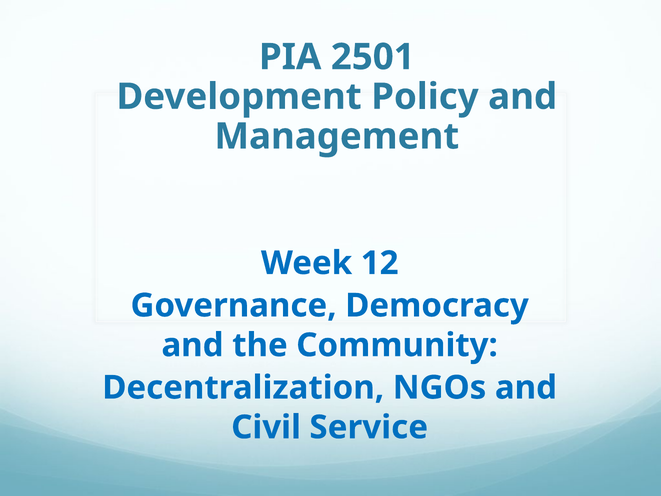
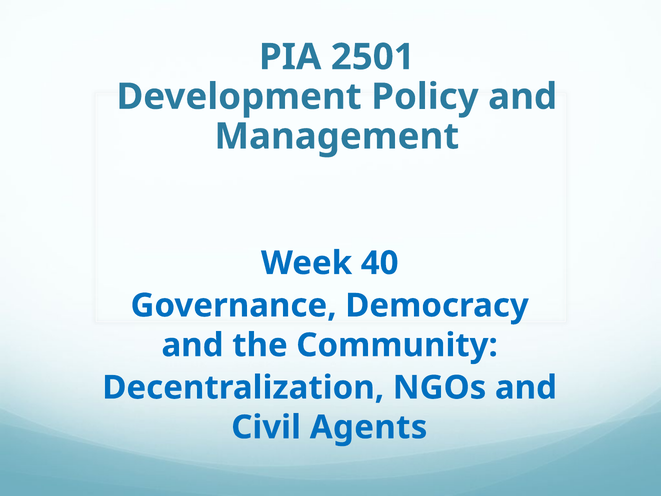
12: 12 -> 40
Service: Service -> Agents
